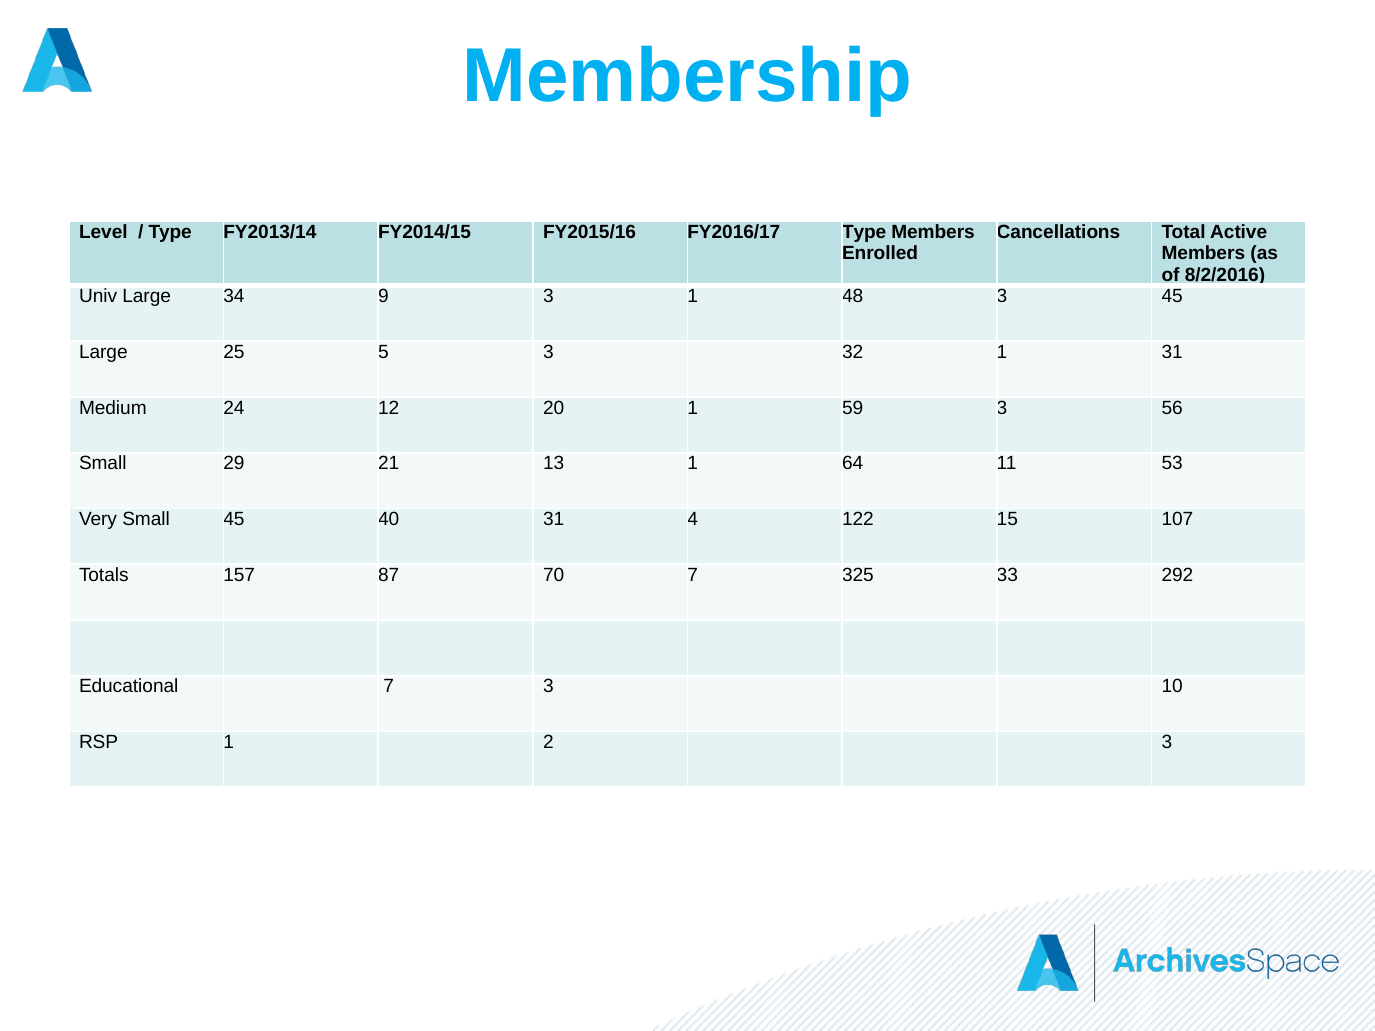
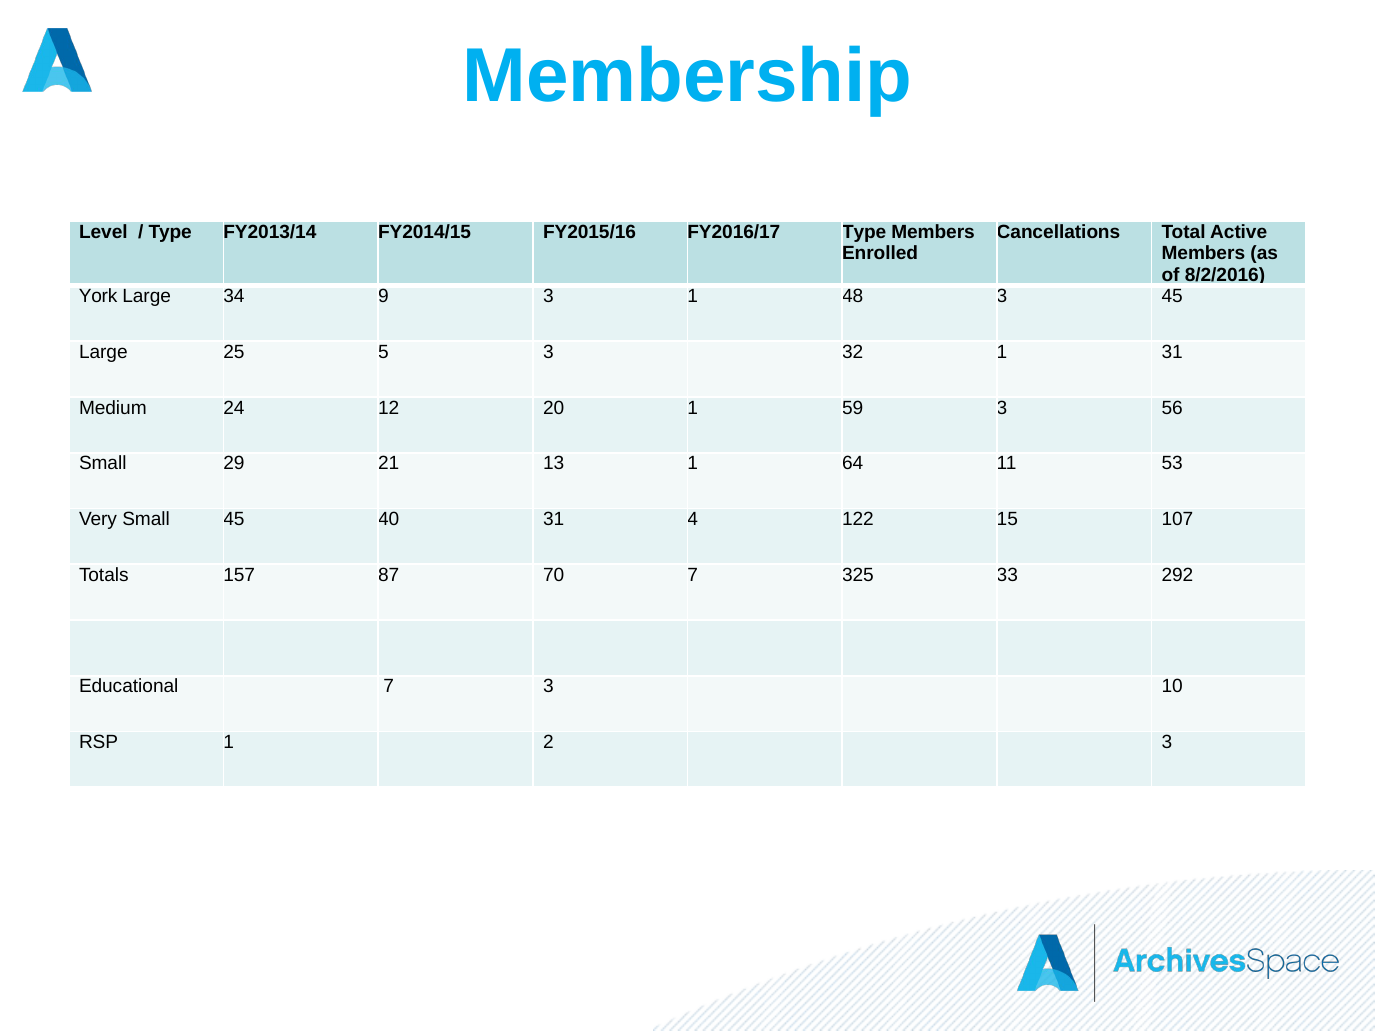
Univ: Univ -> York
